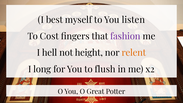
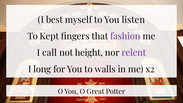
Cost: Cost -> Kept
hell: hell -> call
relent colour: orange -> purple
flush: flush -> walls
